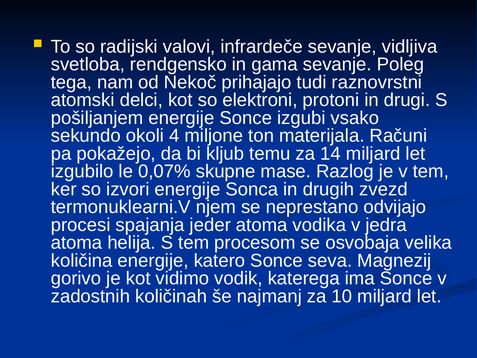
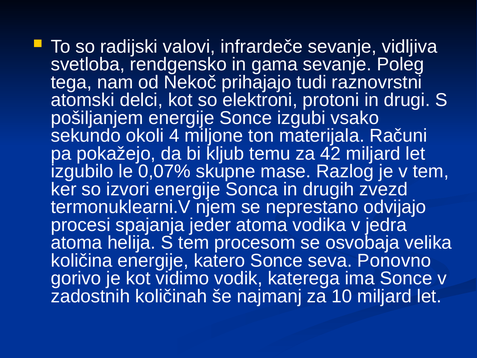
14: 14 -> 42
Magnezij: Magnezij -> Ponovno
